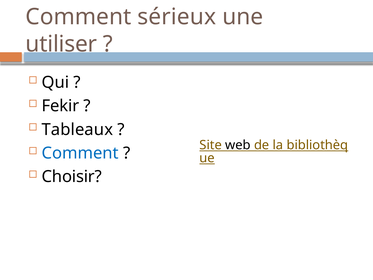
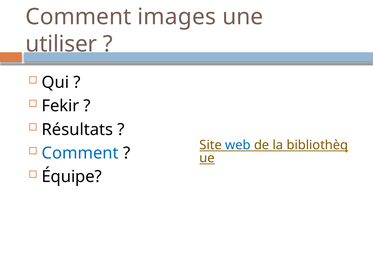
sérieux: sérieux -> images
Tableaux: Tableaux -> Résultats
web colour: black -> blue
Choisir: Choisir -> Équipe
